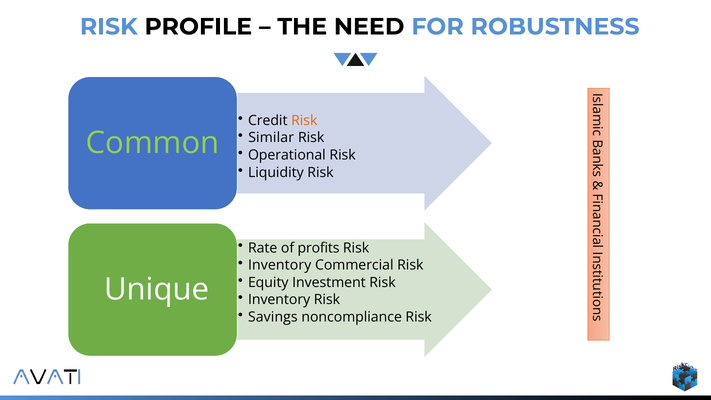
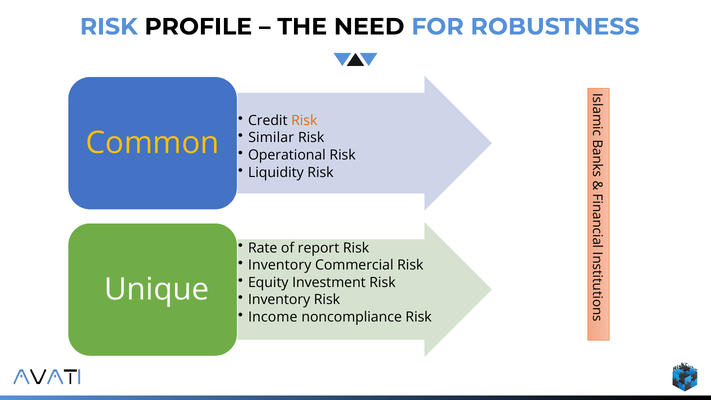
Common colour: light green -> yellow
profits: profits -> report
Savings: Savings -> Income
